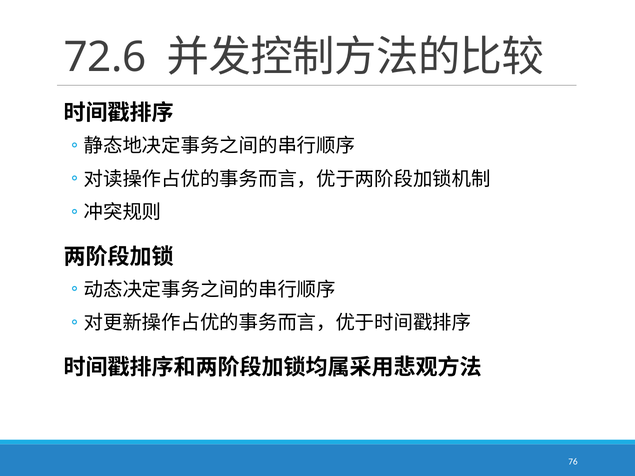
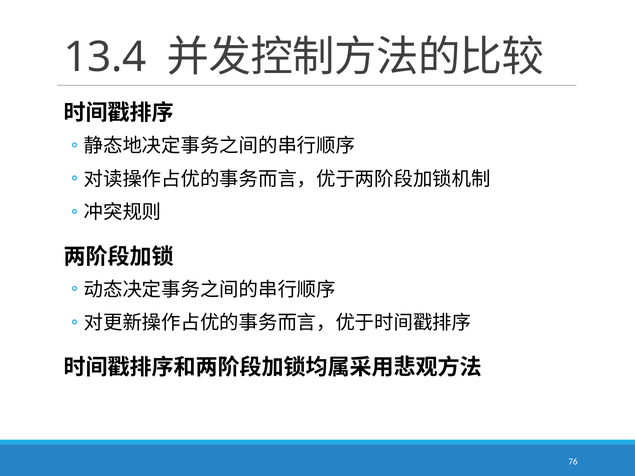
72.6: 72.6 -> 13.4
